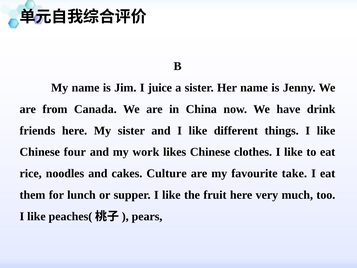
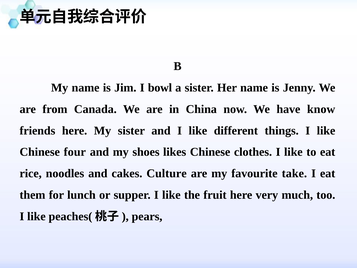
juice: juice -> bowl
drink: drink -> know
work: work -> shoes
